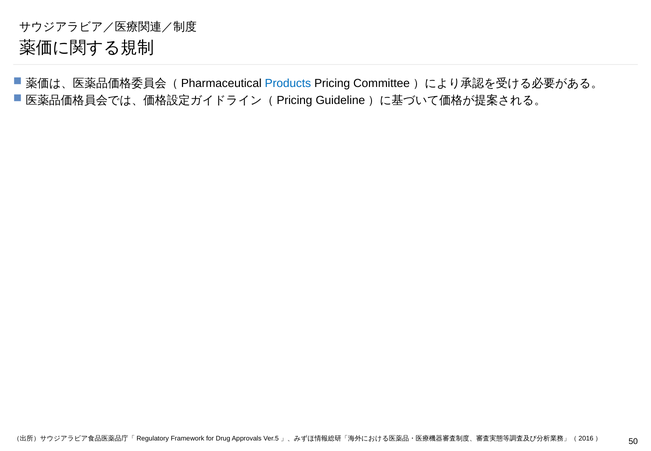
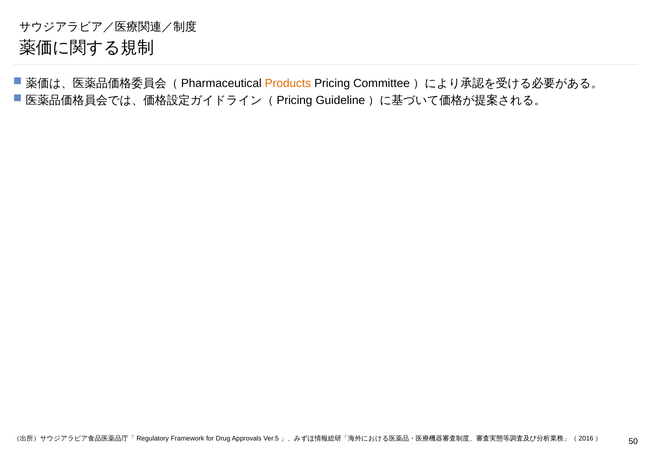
Products colour: blue -> orange
